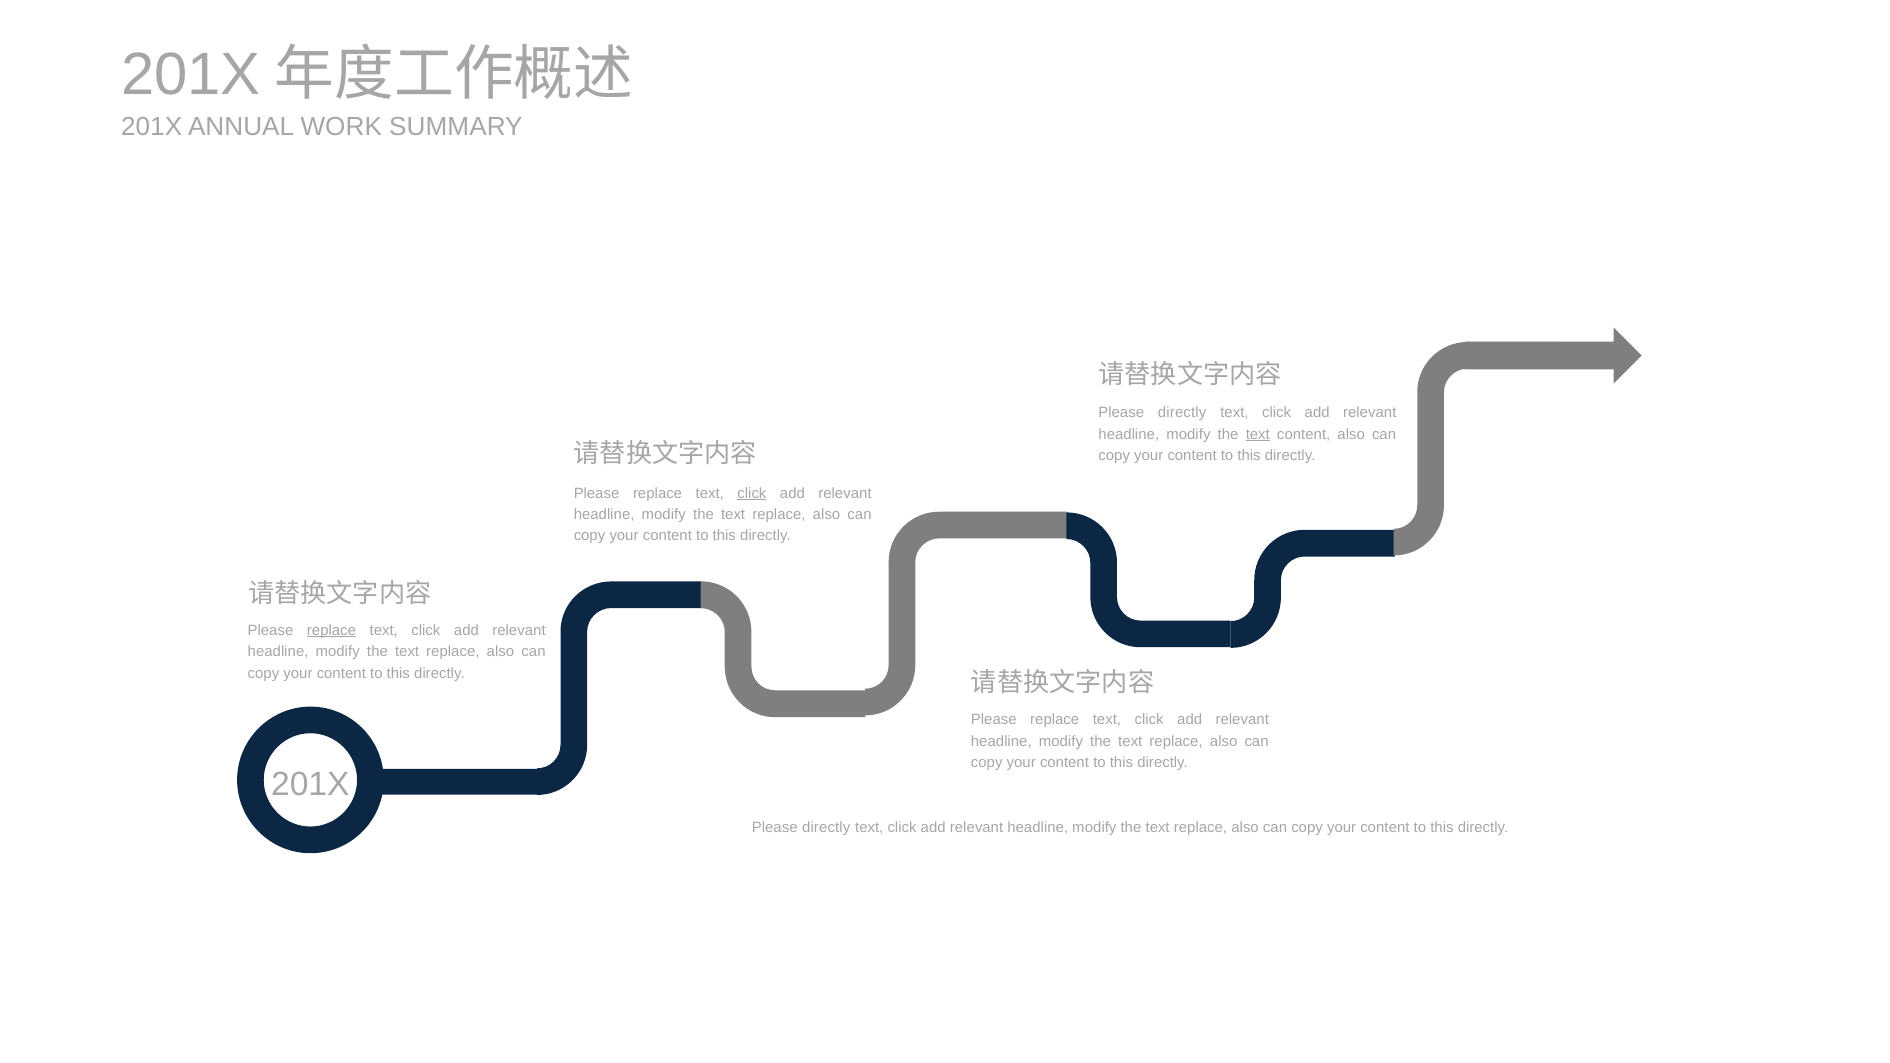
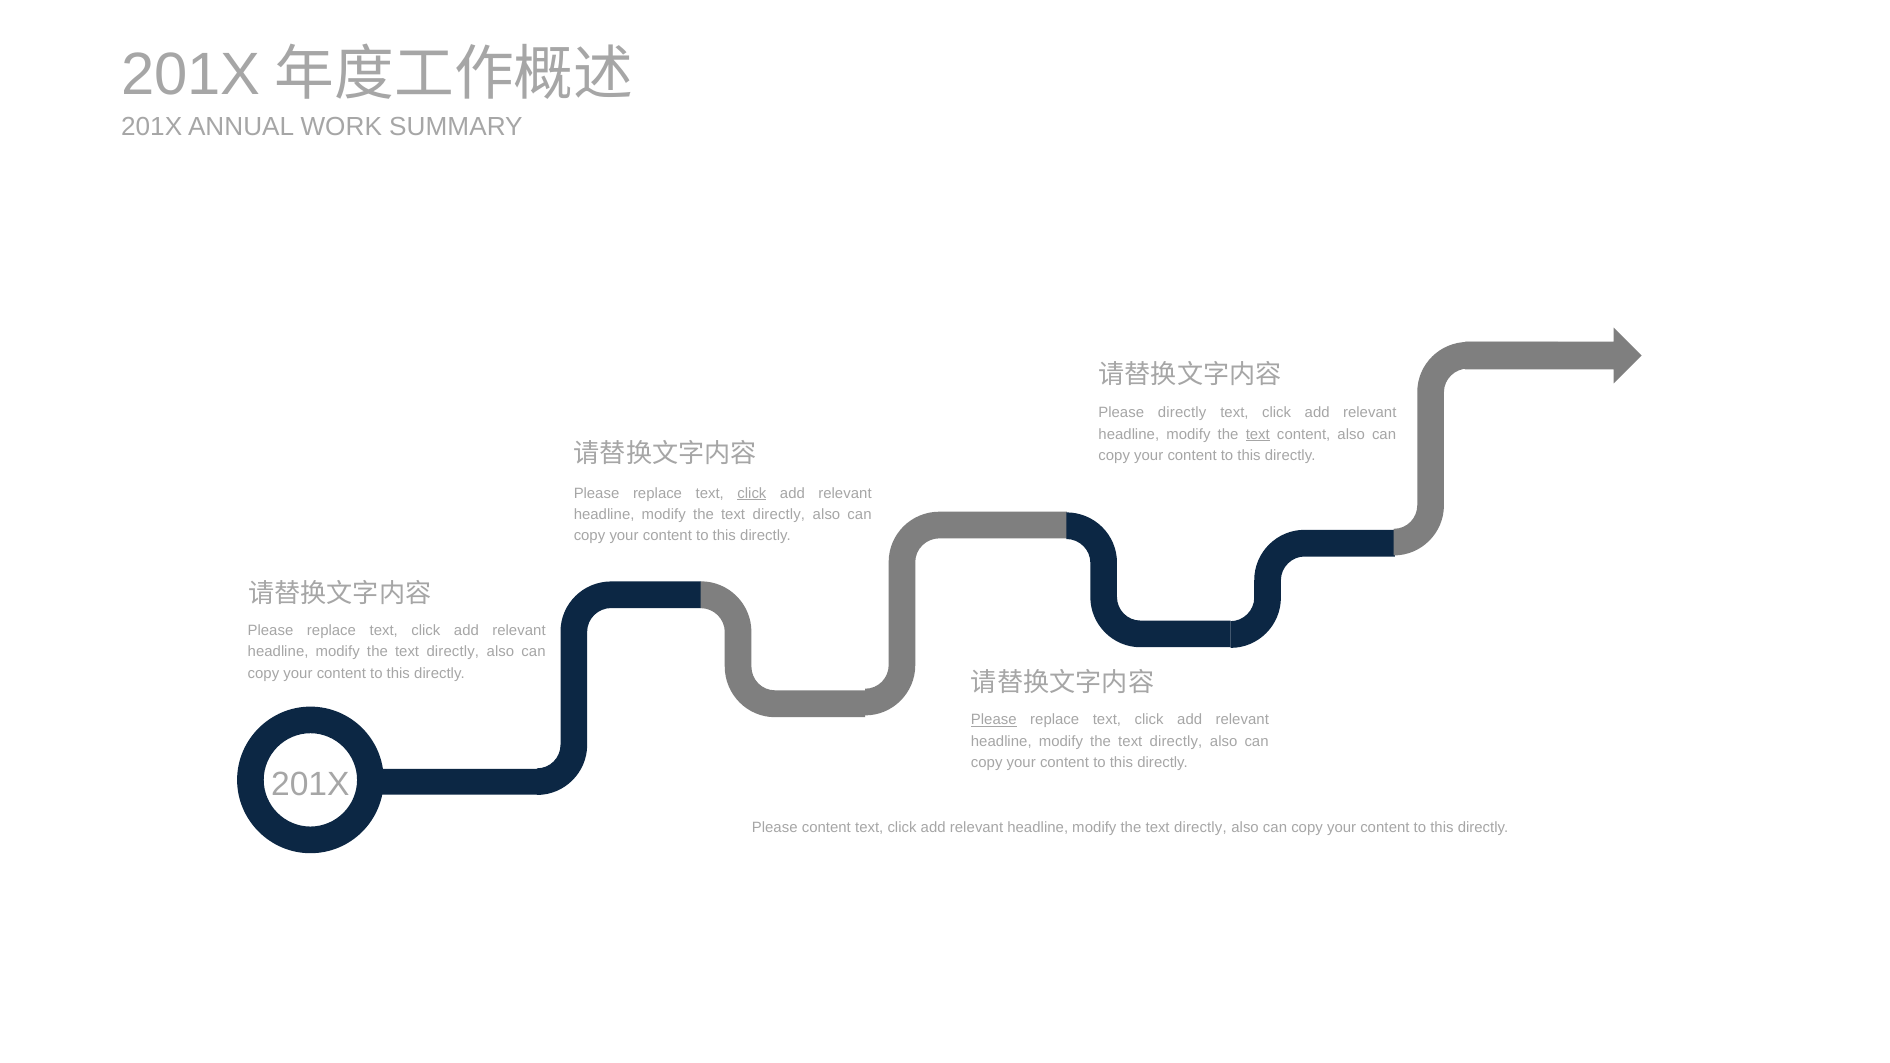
replace at (779, 515): replace -> directly
replace at (331, 630) underline: present -> none
replace at (453, 652): replace -> directly
Please at (994, 720) underline: none -> present
replace at (1176, 741): replace -> directly
directly at (826, 827): directly -> content
replace at (1200, 827): replace -> directly
